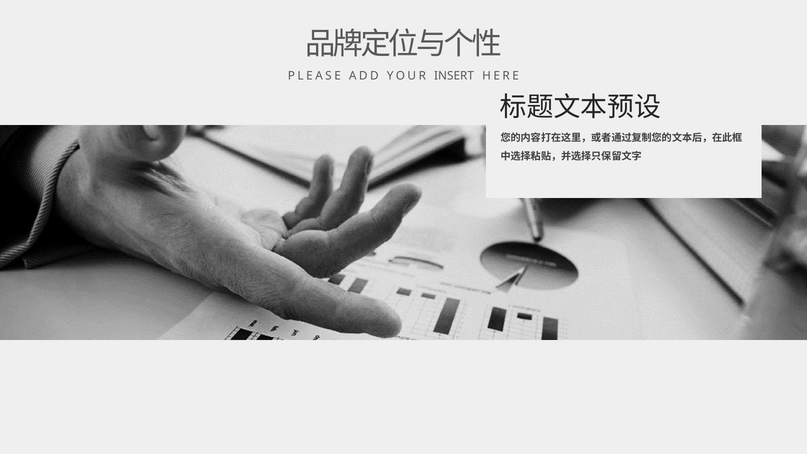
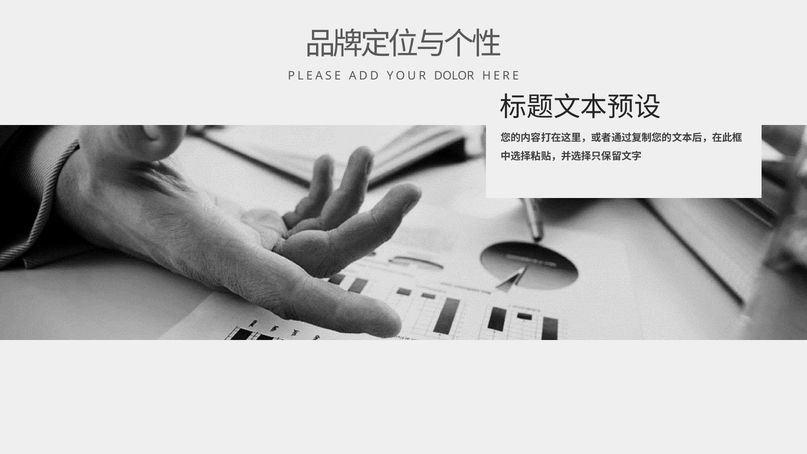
INSERT: INSERT -> DOLOR
